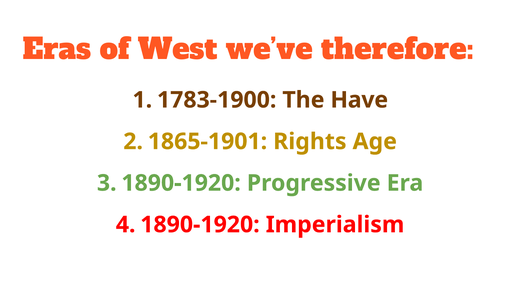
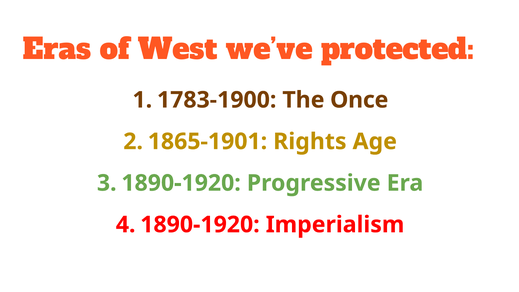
therefore: therefore -> protected
Have: Have -> Once
